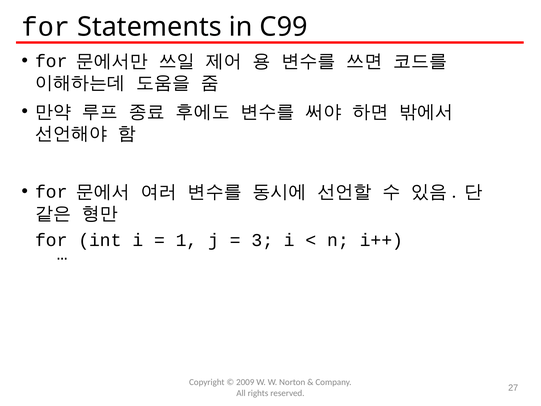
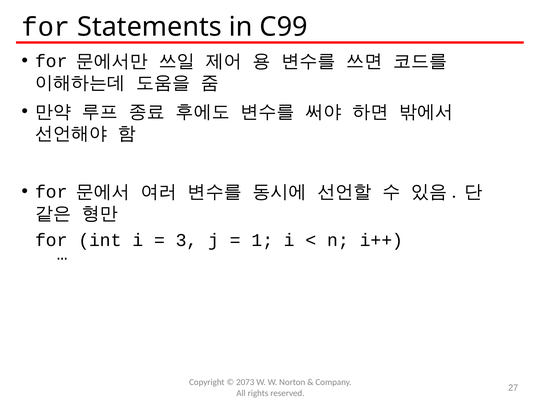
1: 1 -> 3
3: 3 -> 1
2009: 2009 -> 2073
